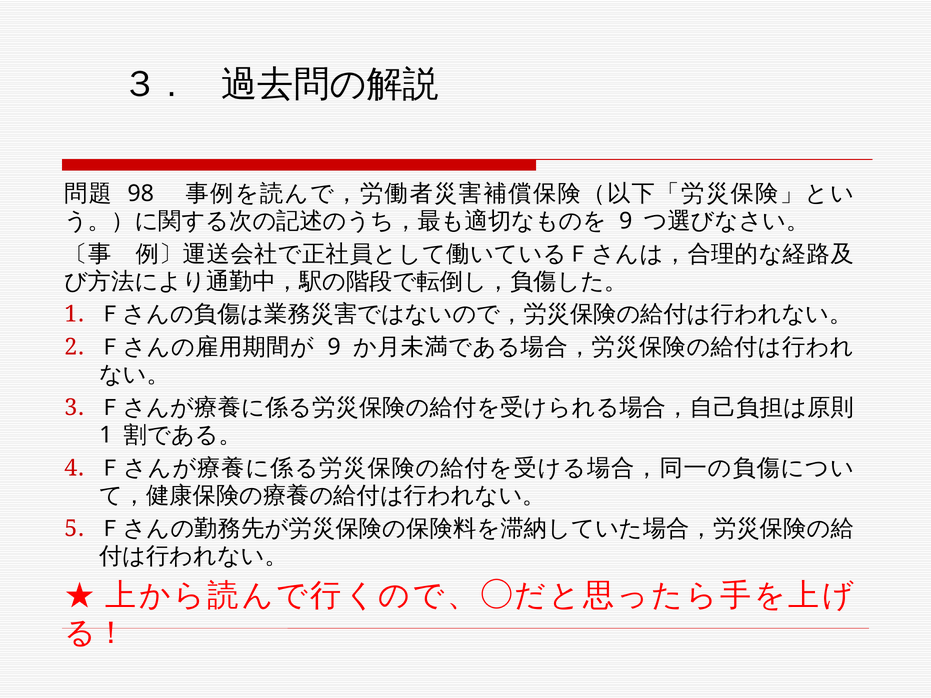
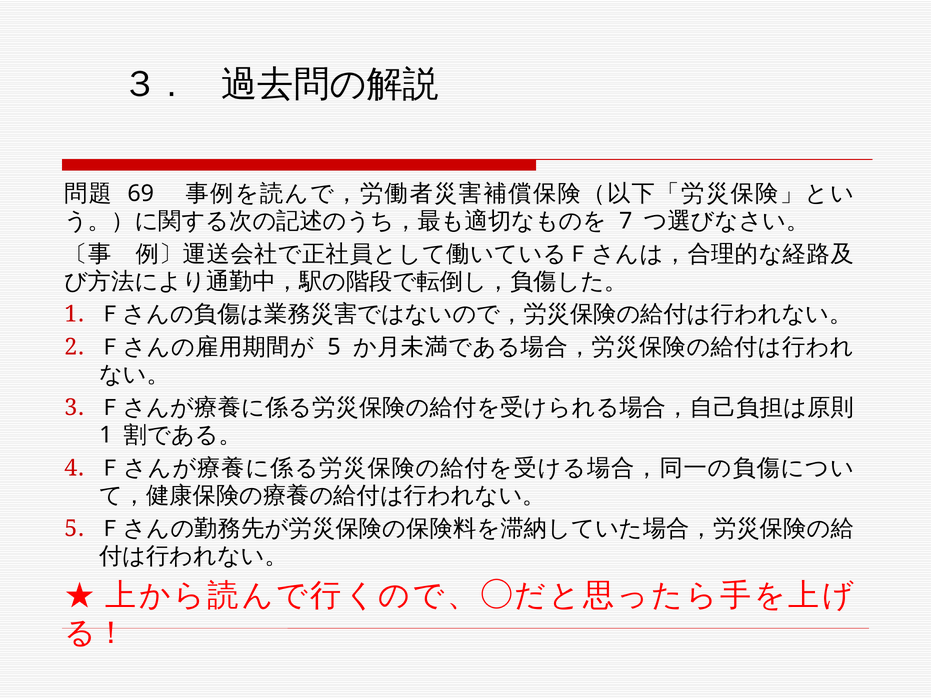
98: 98 -> 69
9 at (626, 221): 9 -> 7
9 at (334, 347): 9 -> 5
